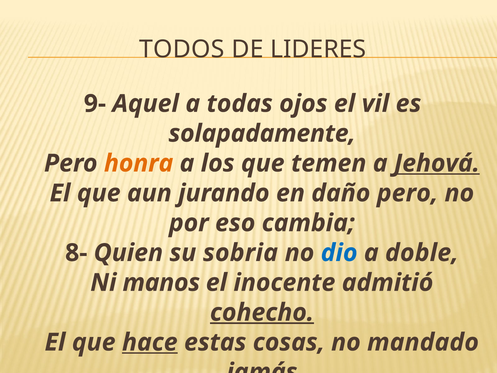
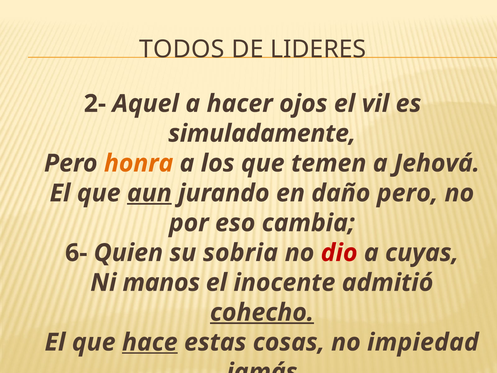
9-: 9- -> 2-
todas: todas -> hacer
solapadamente: solapadamente -> simuladamente
Jehová underline: present -> none
aun underline: none -> present
8-: 8- -> 6-
dio colour: blue -> red
doble: doble -> cuyas
mandado: mandado -> impiedad
